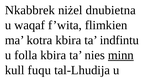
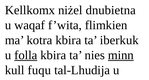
Nkabbrek: Nkabbrek -> Kellkomx
indfintu: indfintu -> iberkuk
folla underline: none -> present
